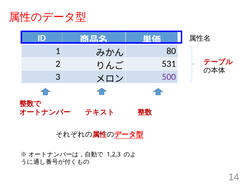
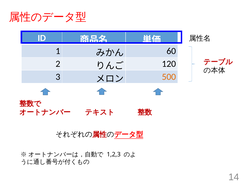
80: 80 -> 60
531: 531 -> 120
500 colour: purple -> orange
